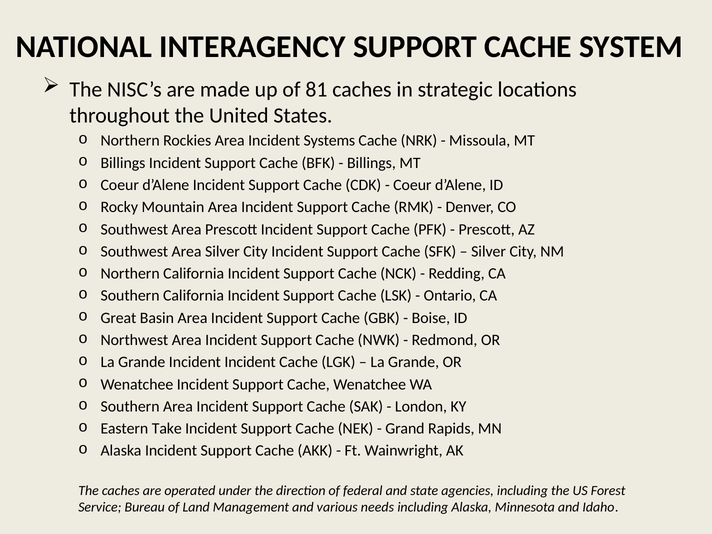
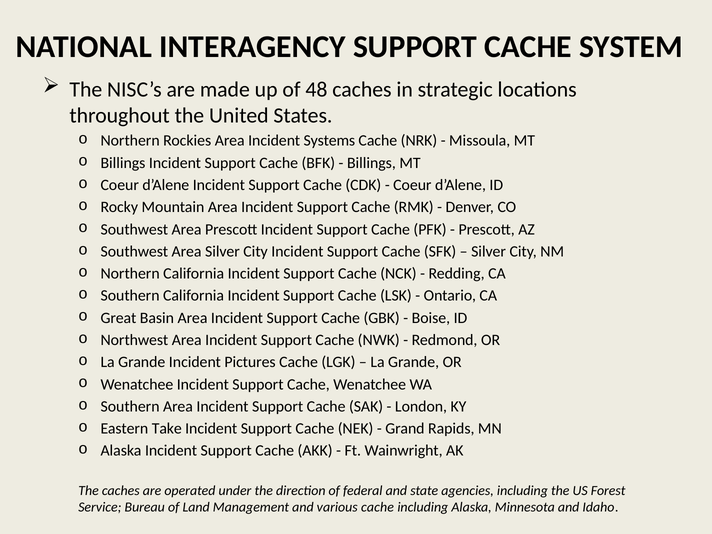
81: 81 -> 48
Incident Incident: Incident -> Pictures
various needs: needs -> cache
